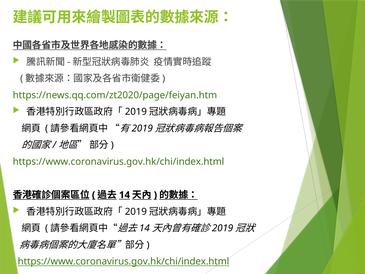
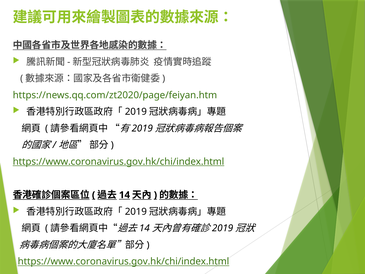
https://www.coronavirus.gov.hk/chi/index.html at (118, 162) underline: none -> present
